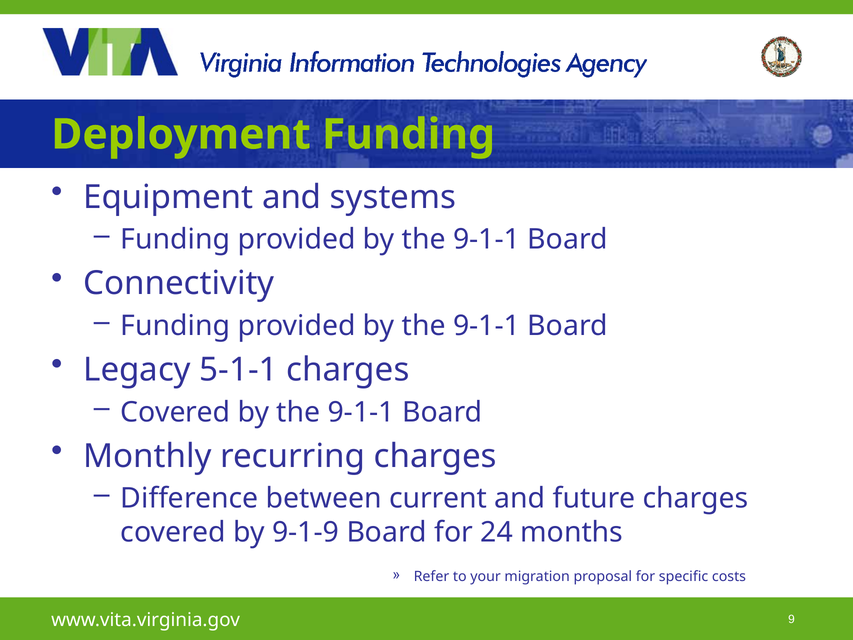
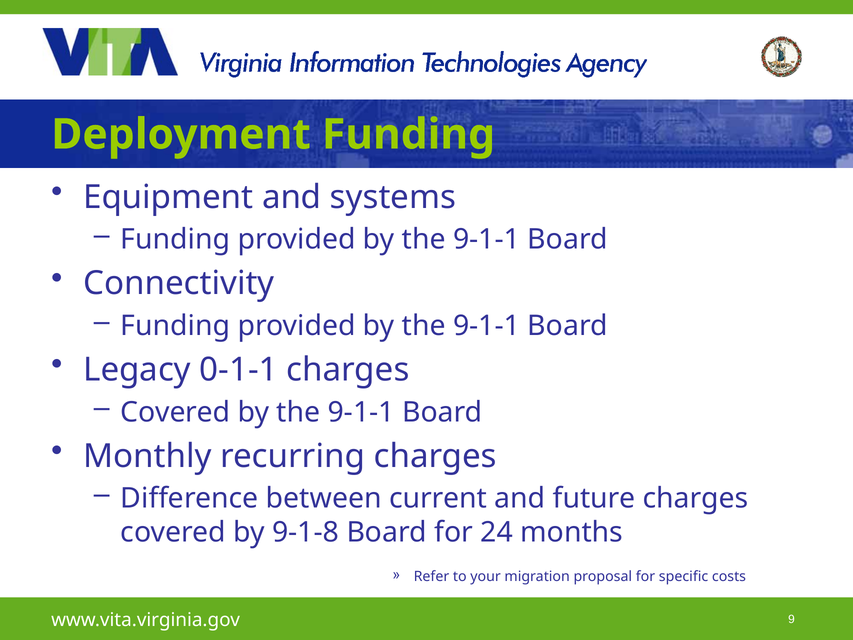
5-1-1: 5-1-1 -> 0-1-1
9-1-9: 9-1-9 -> 9-1-8
